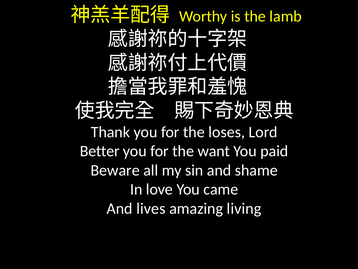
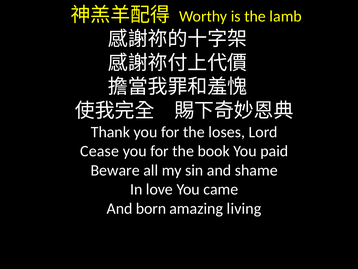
Better: Better -> Cease
want: want -> book
lives: lives -> born
